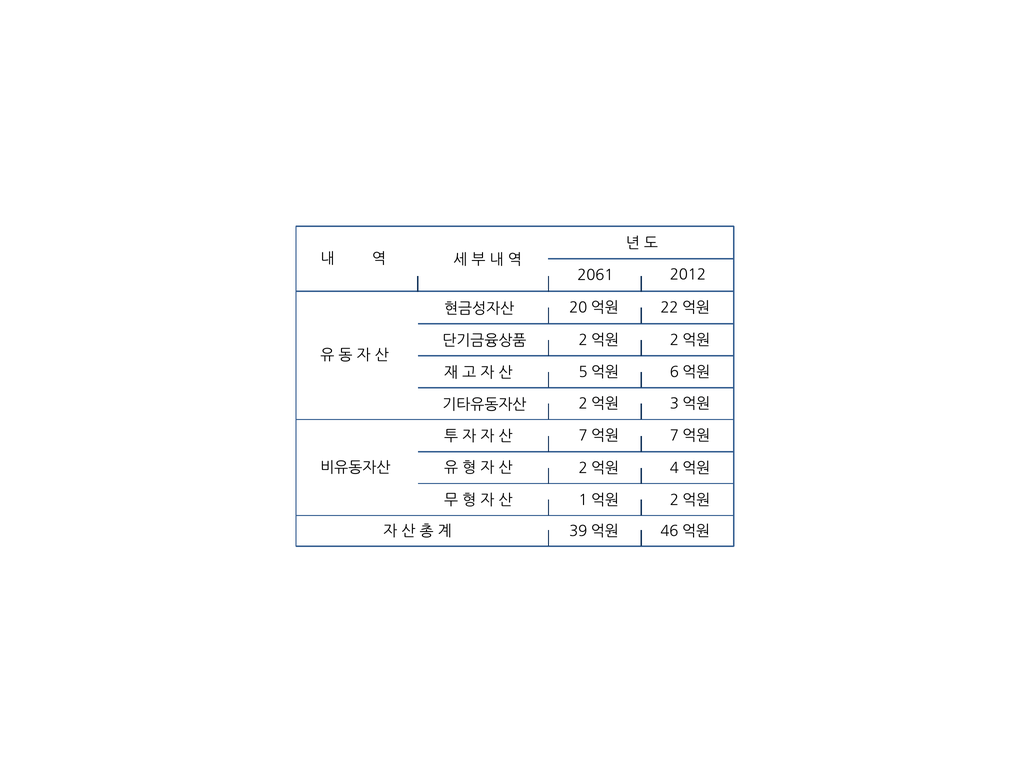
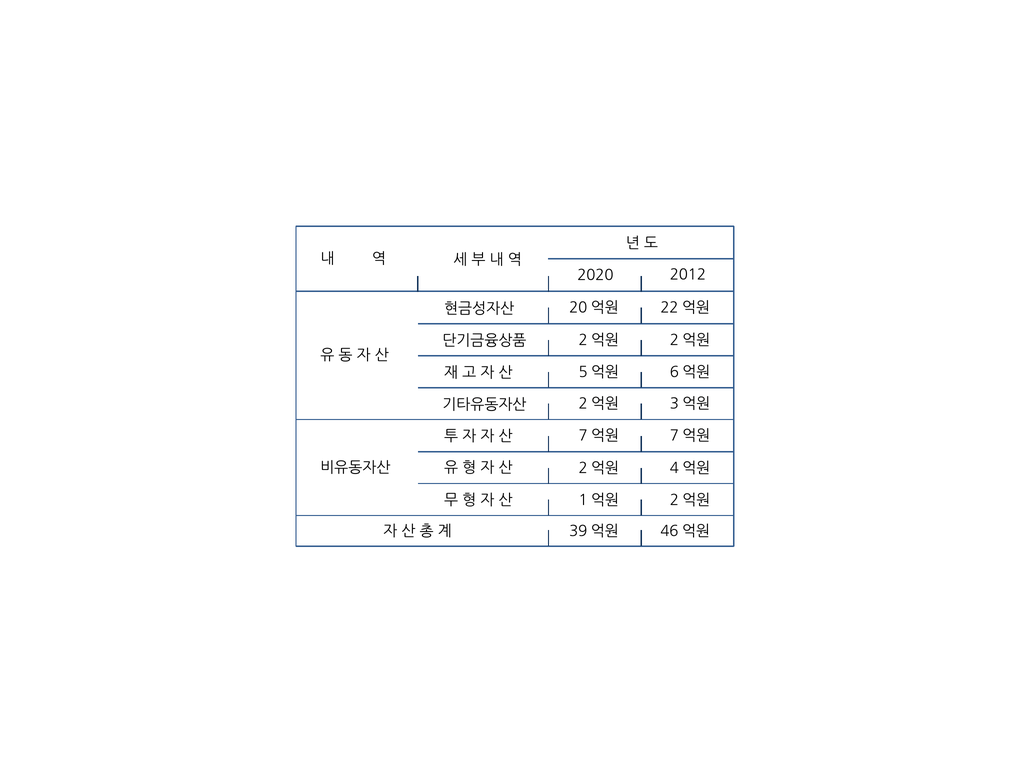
2061: 2061 -> 2020
